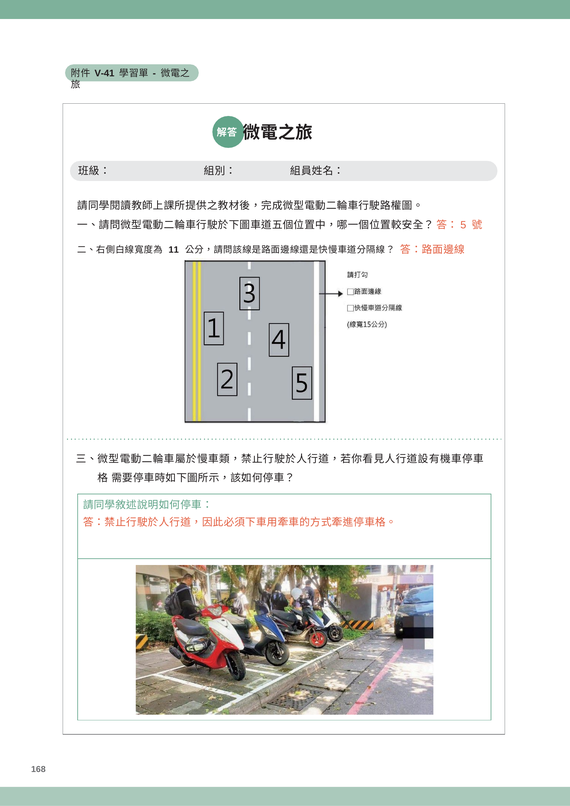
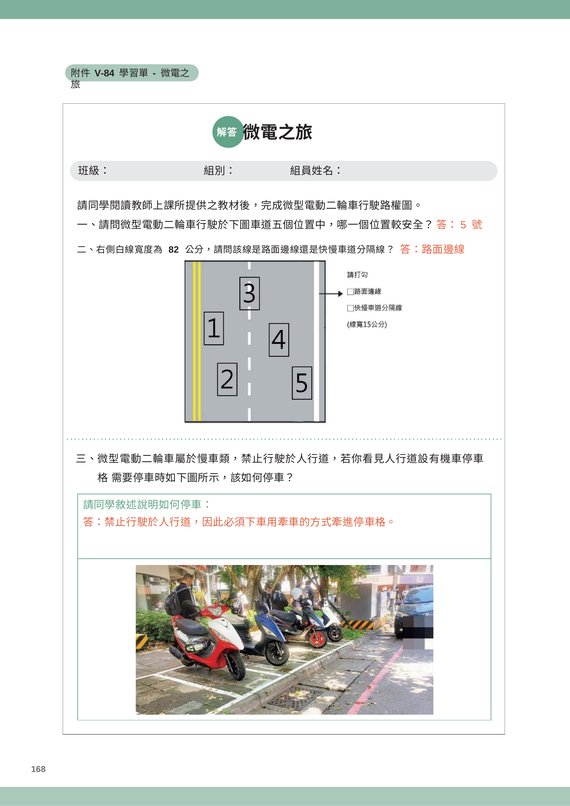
V-41: V-41 -> V-84
11: 11 -> 82
